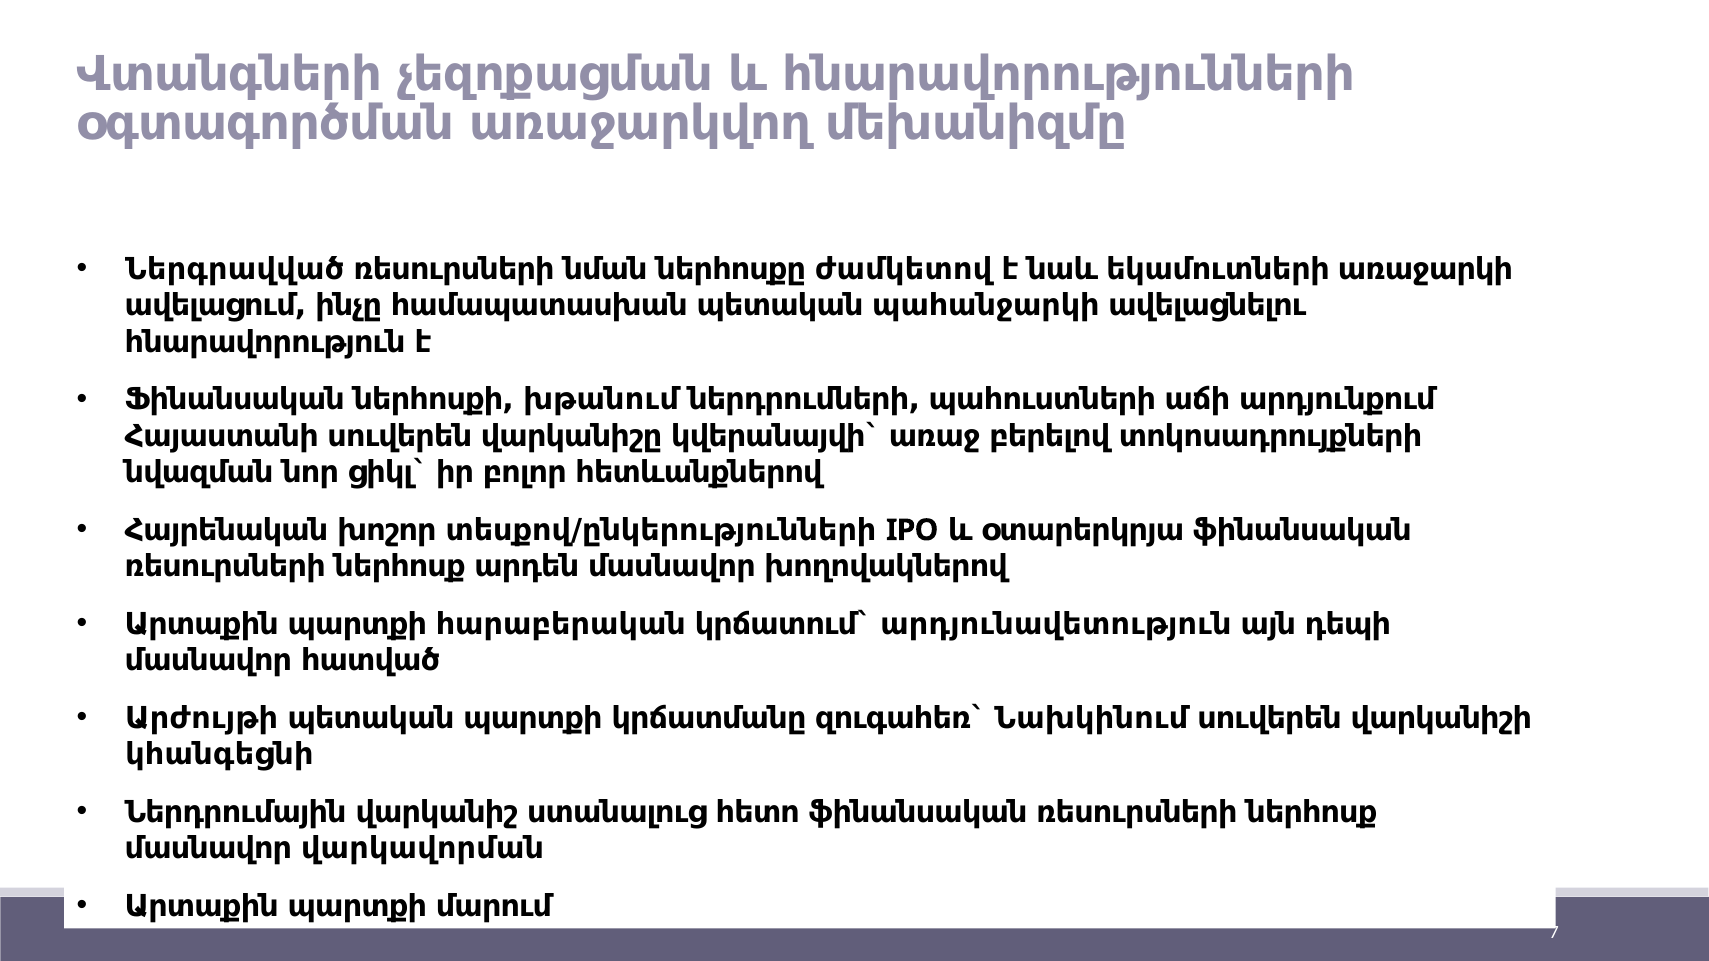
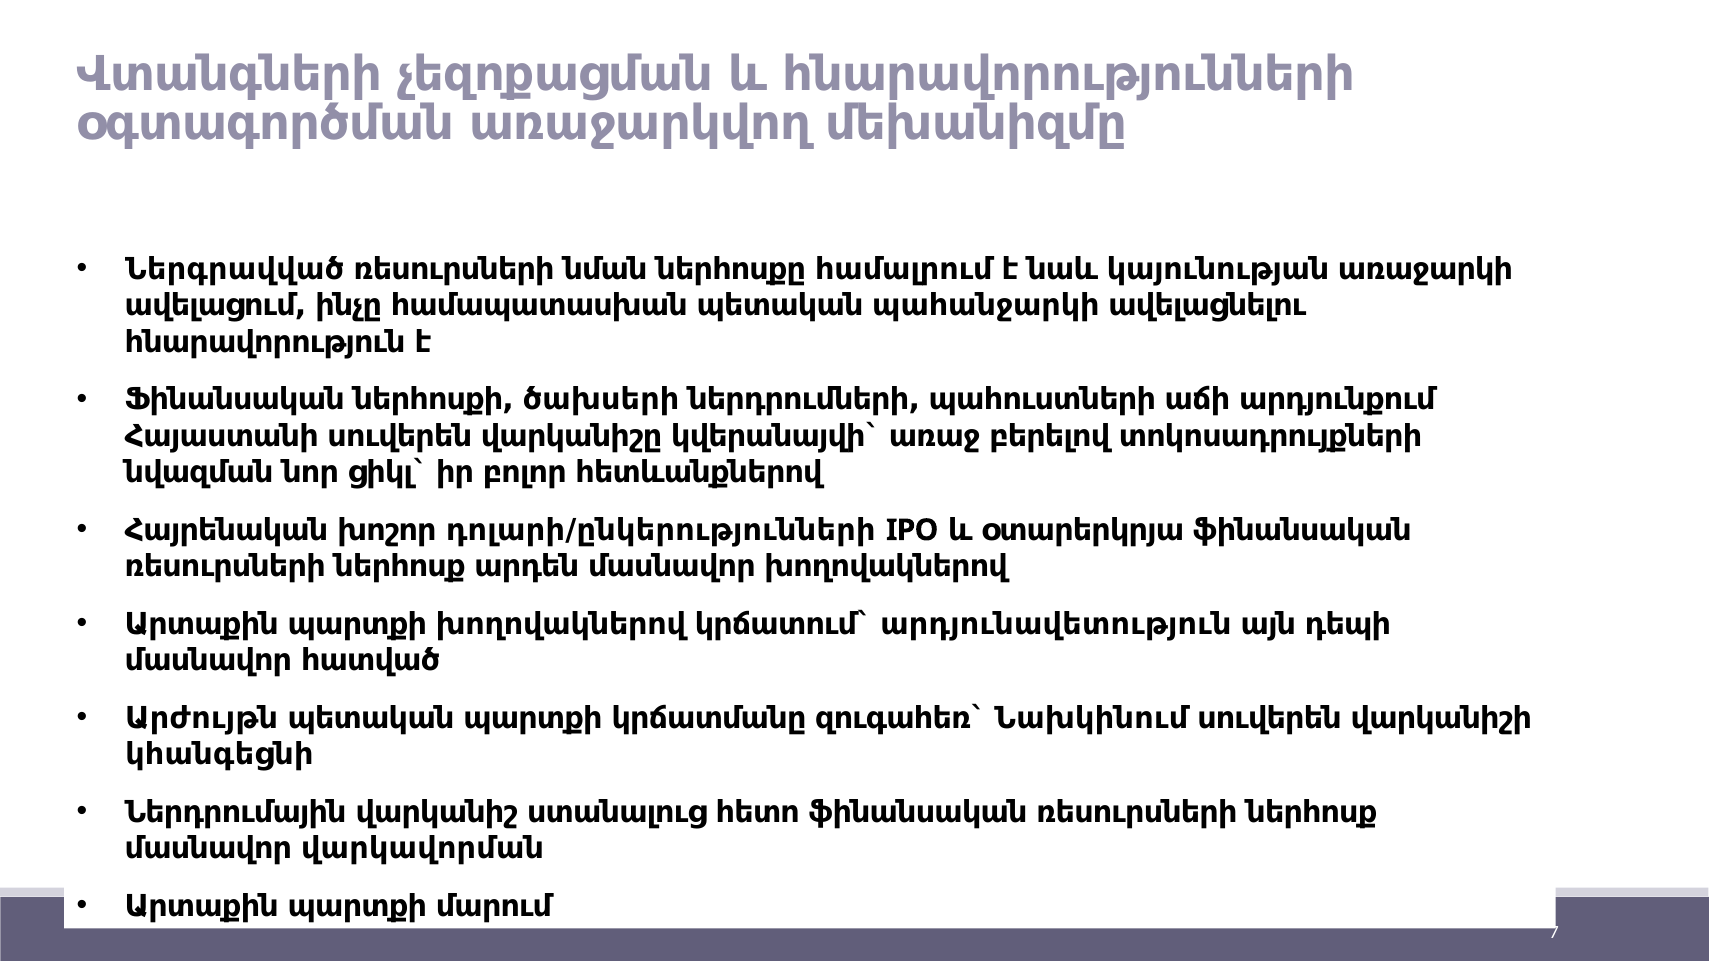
ժամկետով: ժամկետով -> համալրում
եկամուտների: եկամուտների -> կայունության
խթանում: խթանում -> ծախսերի
տեսքով/ընկերությունների: տեսքով/ընկերությունների -> դոլարի/ընկերությունների
պարտքի հարաբերական: հարաբերական -> խողովակներով
Արժույթի: Արժույթի -> Արժույթն
